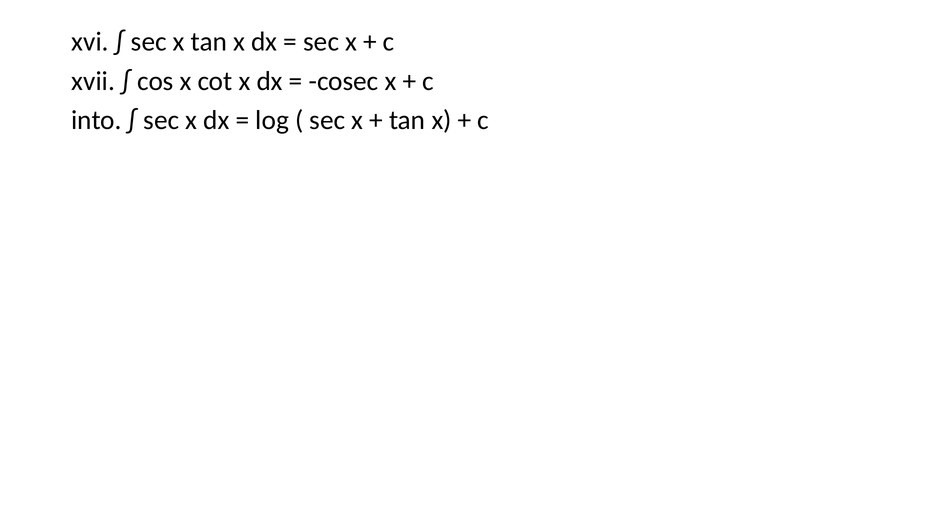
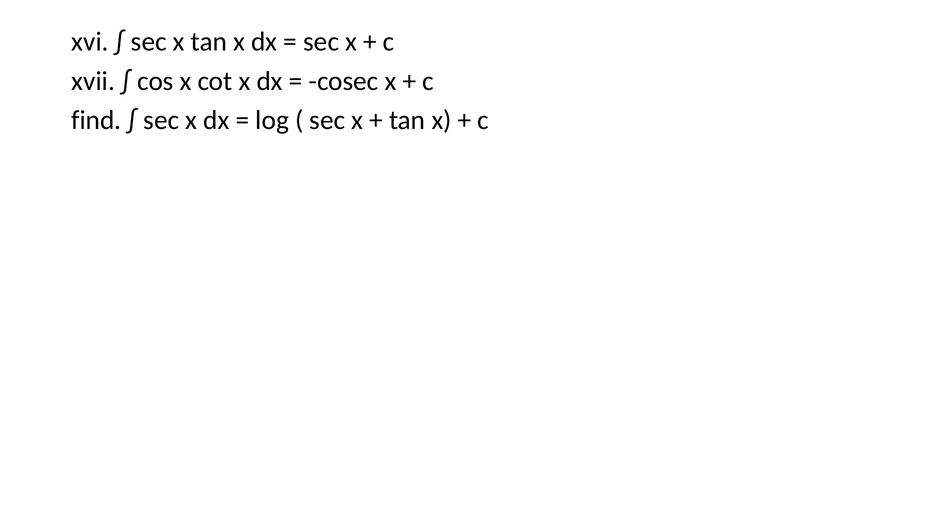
into: into -> find
